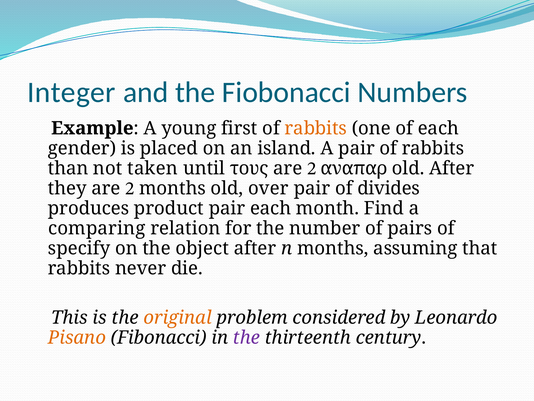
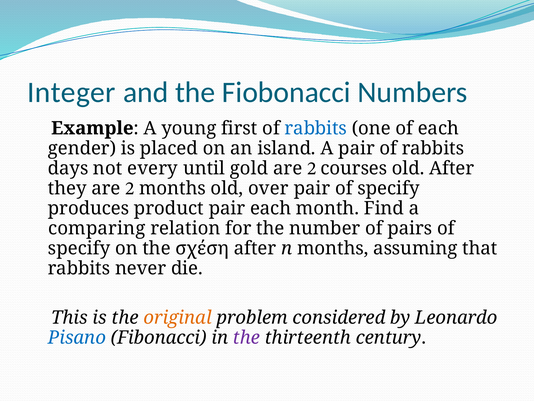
rabbits at (316, 128) colour: orange -> blue
than: than -> days
taken: taken -> every
τους: τους -> gold
αναπαρ: αναπαρ -> courses
divides at (389, 188): divides -> specify
object: object -> σχέση
Pisano colour: orange -> blue
